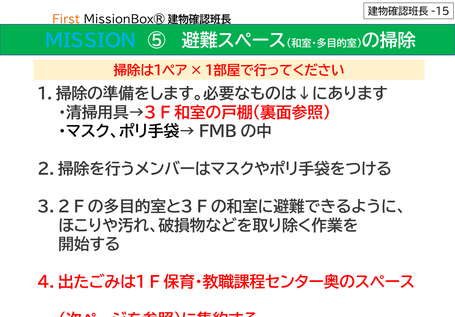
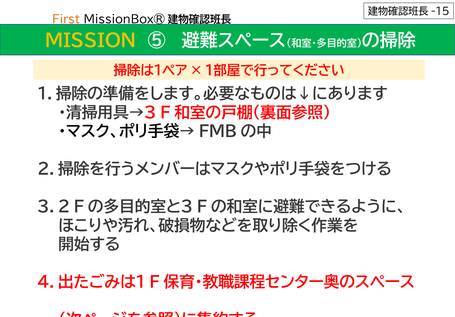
MISSION colour: light blue -> yellow
